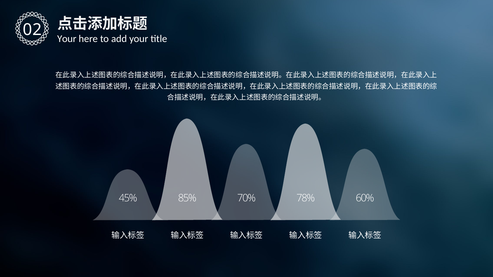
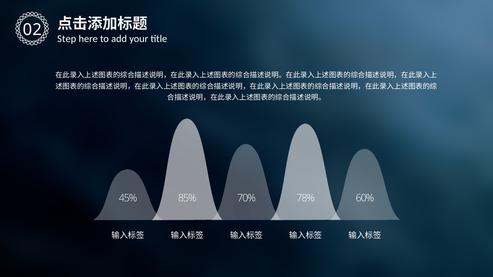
Your at (67, 39): Your -> Step
